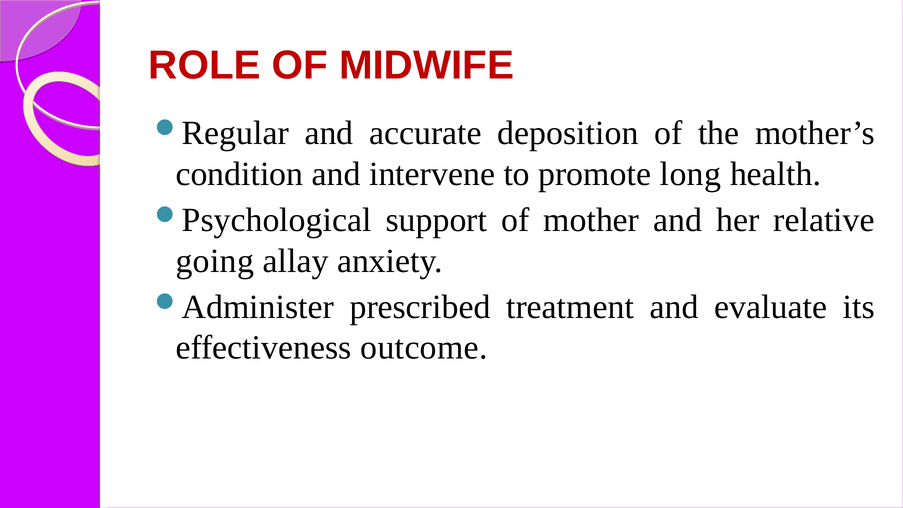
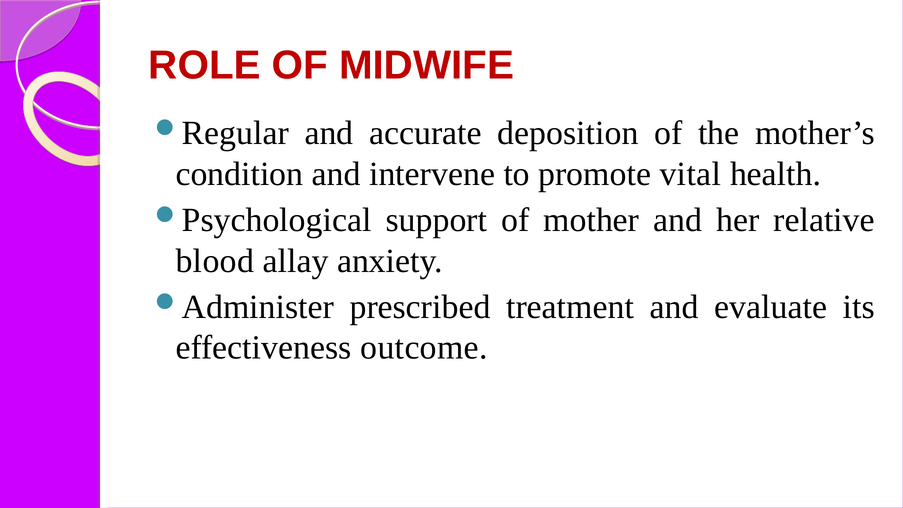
long: long -> vital
going: going -> blood
